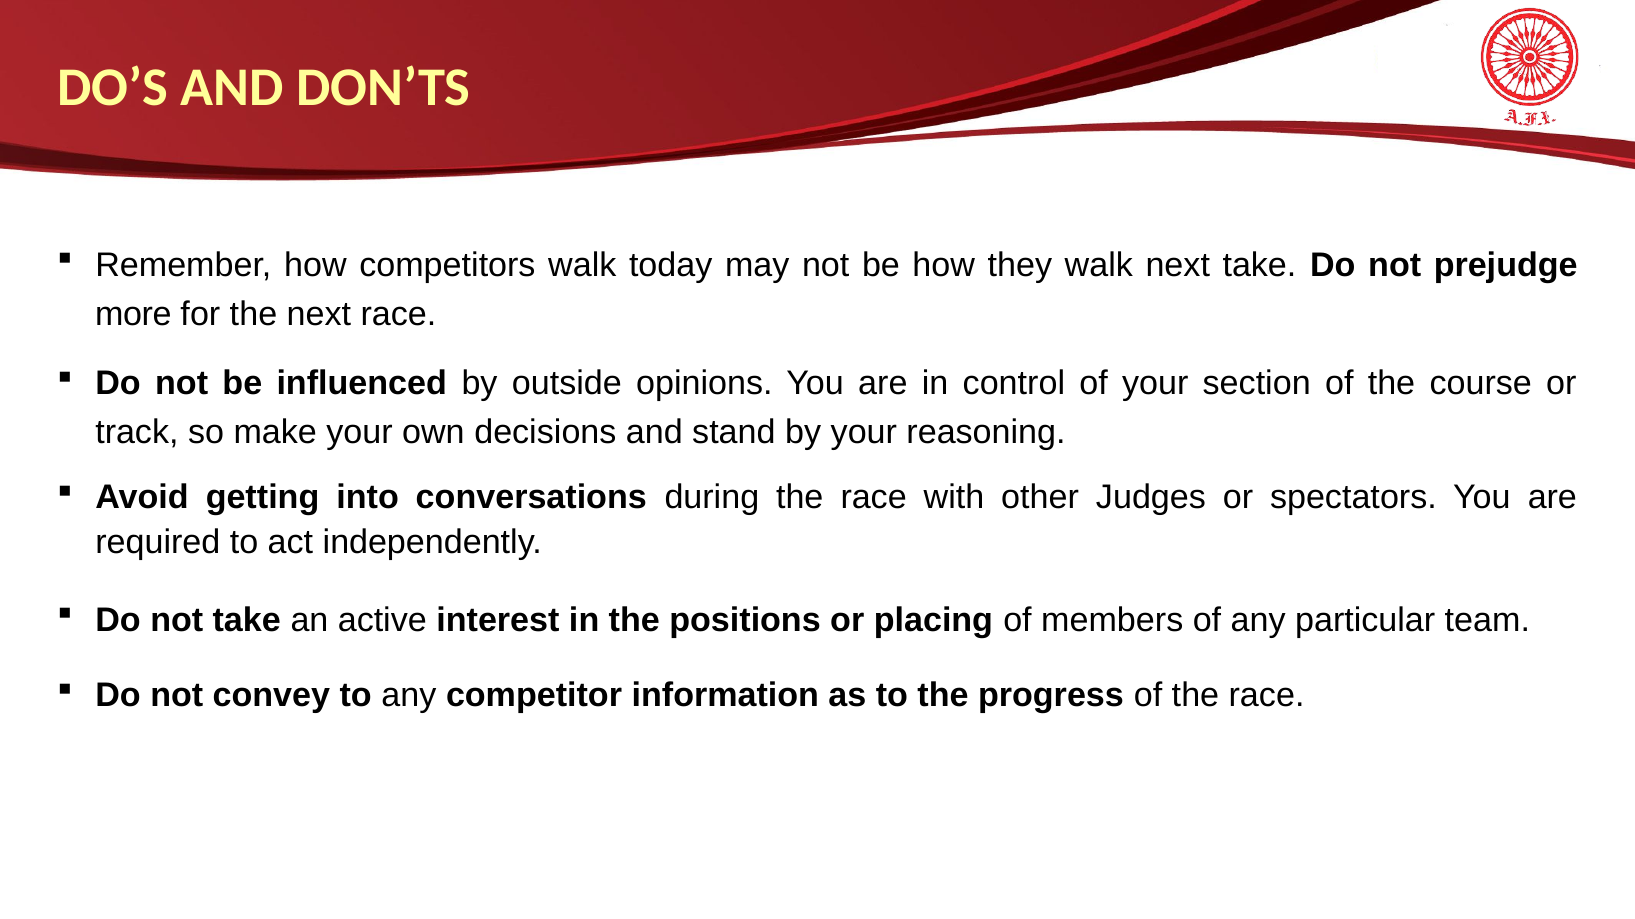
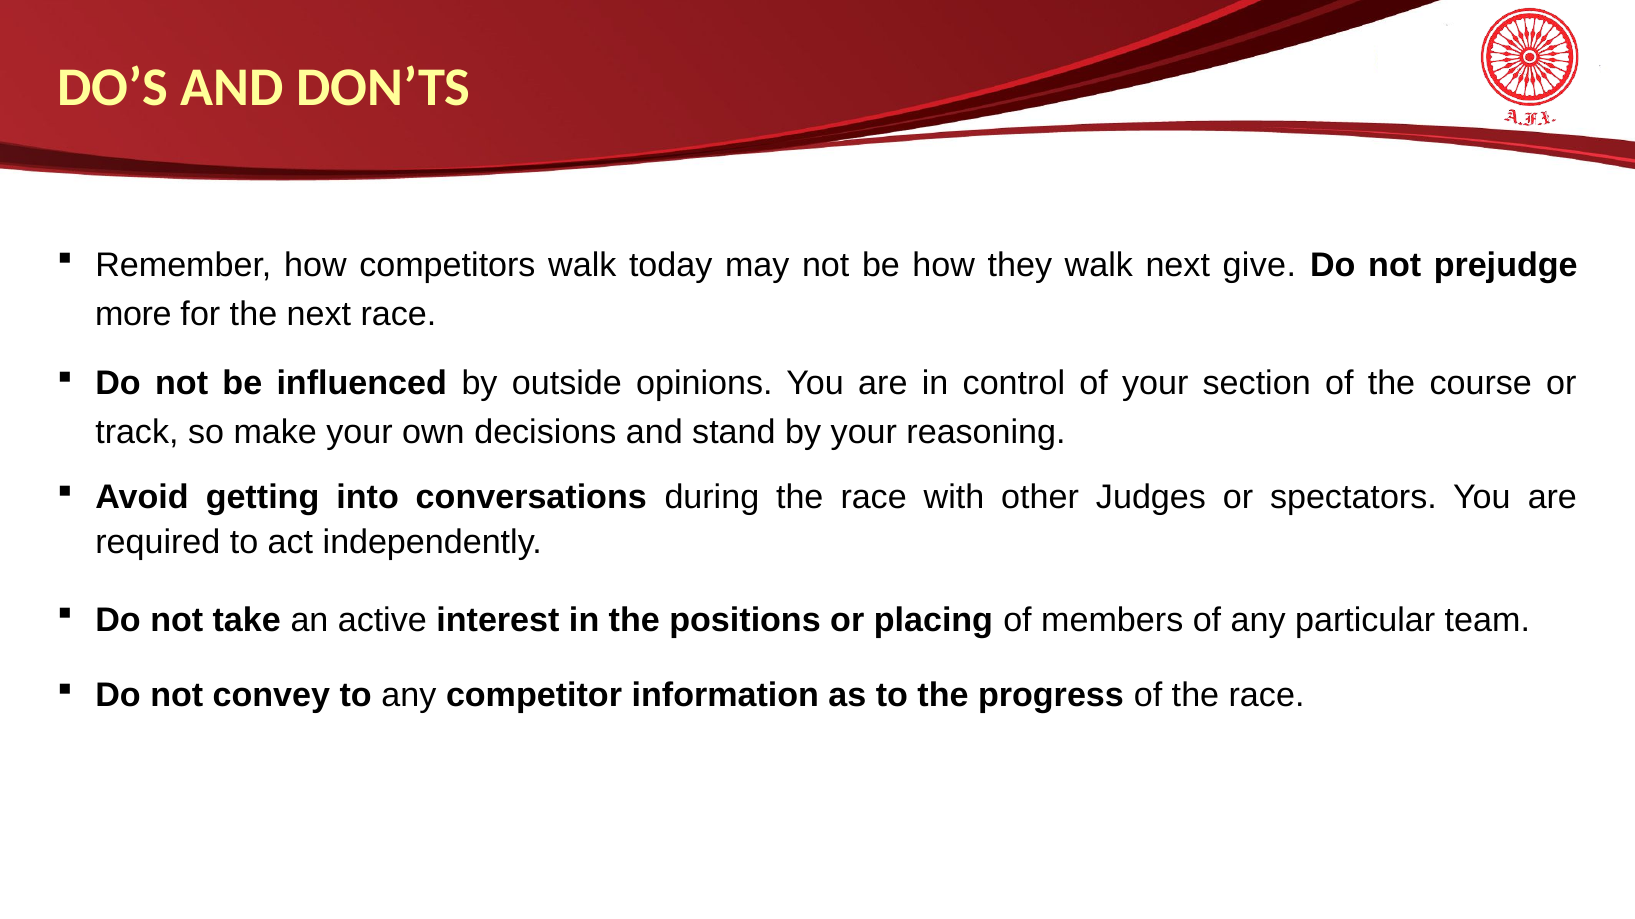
next take: take -> give
